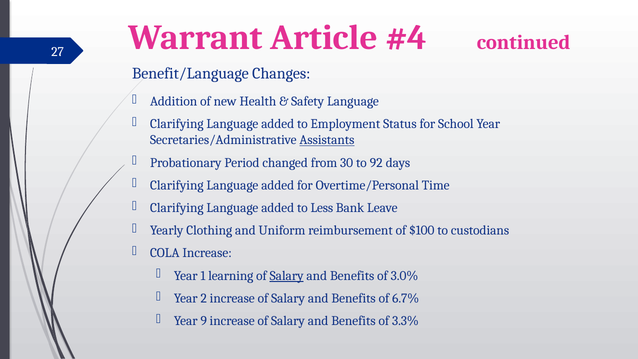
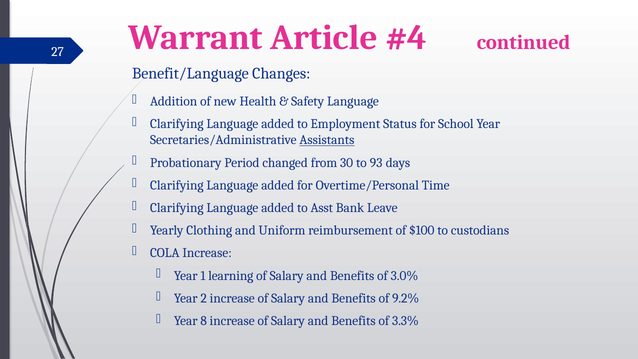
92: 92 -> 93
Less: Less -> Asst
Salary at (287, 276) underline: present -> none
6.7%: 6.7% -> 9.2%
9: 9 -> 8
